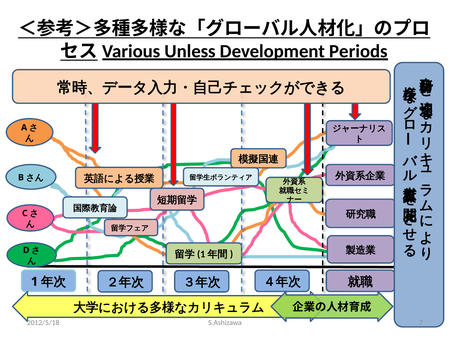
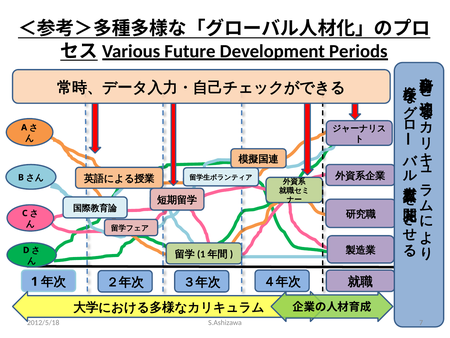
Unless: Unless -> Future
